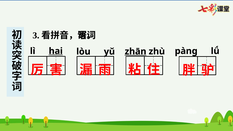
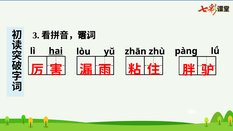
zhān underline: present -> none
